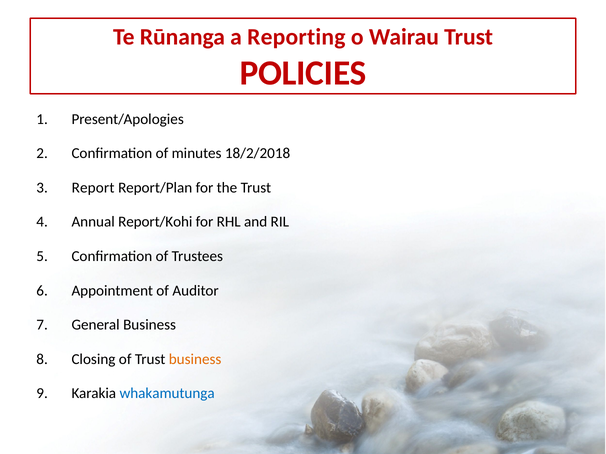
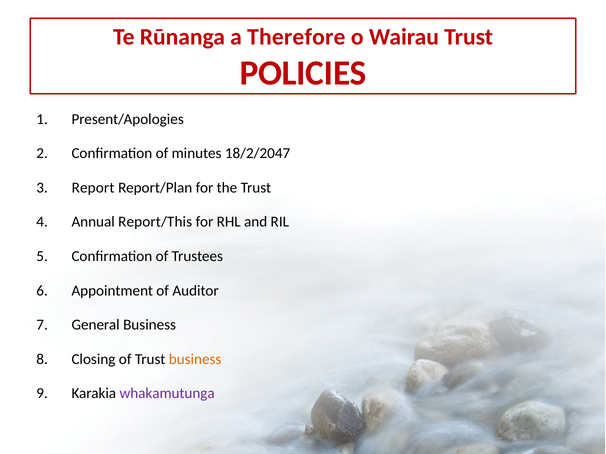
Reporting: Reporting -> Therefore
18/2/2018: 18/2/2018 -> 18/2/2047
Report/Kohi: Report/Kohi -> Report/This
whakamutunga colour: blue -> purple
